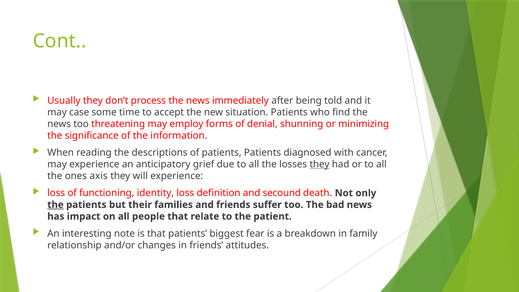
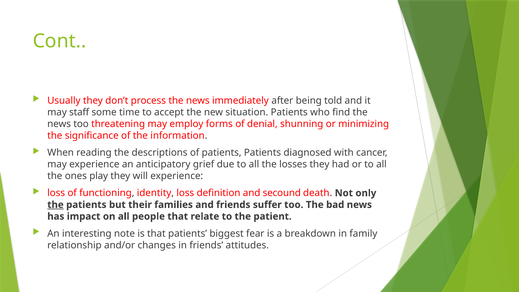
case: case -> staff
they at (319, 164) underline: present -> none
axis: axis -> play
